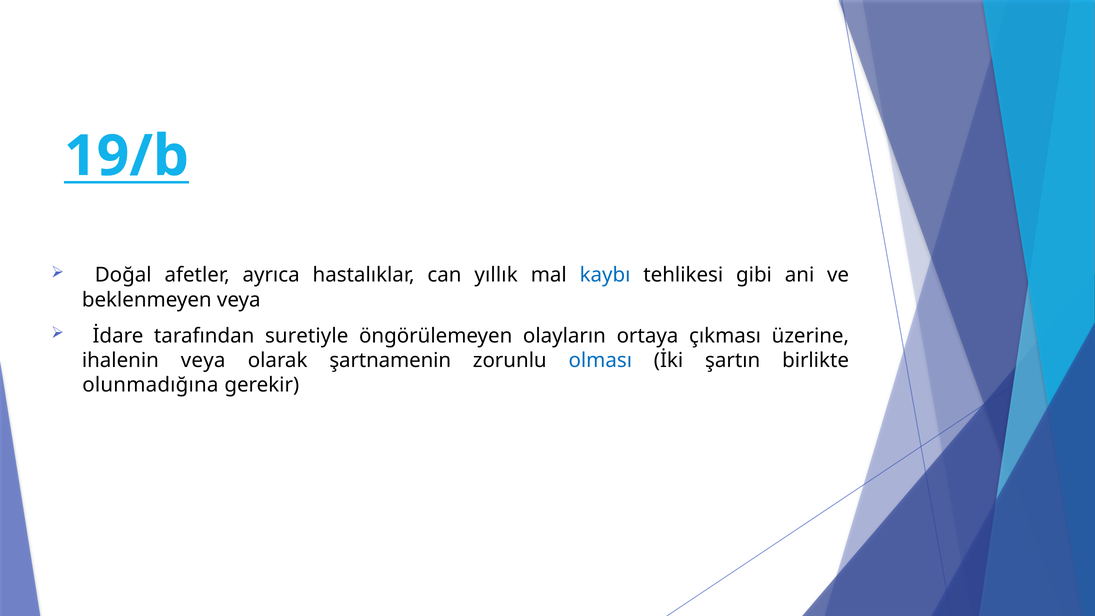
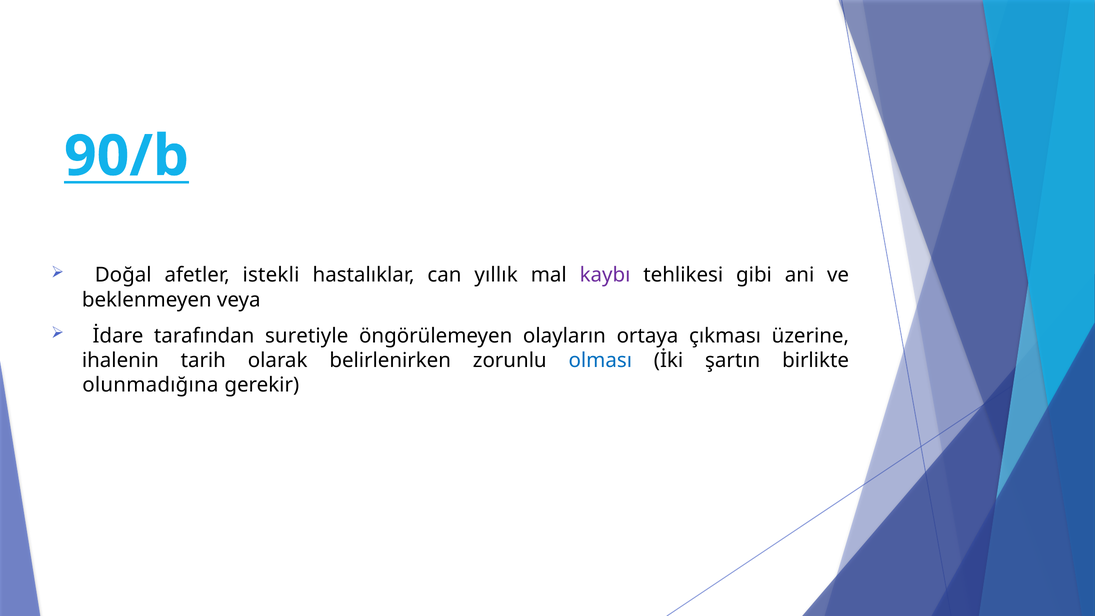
19/b: 19/b -> 90/b
ayrıca: ayrıca -> istekli
kaybı colour: blue -> purple
ihalenin veya: veya -> tarih
şartnamenin: şartnamenin -> belirlenirken
